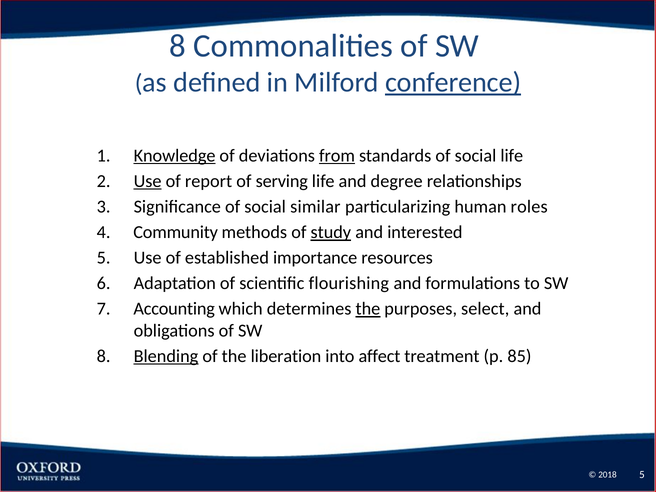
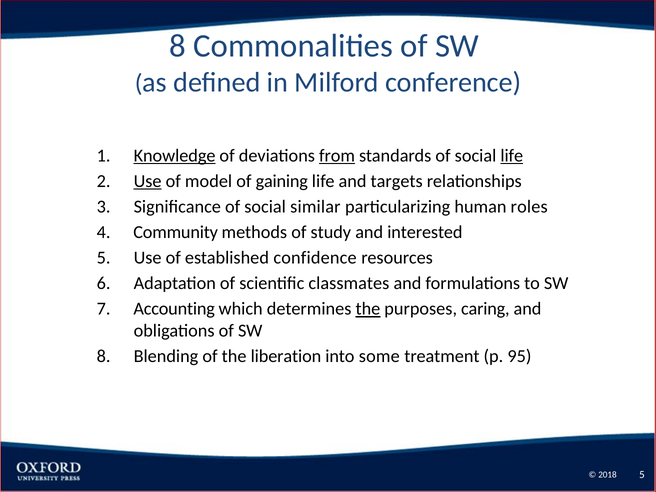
conference underline: present -> none
life at (512, 156) underline: none -> present
report: report -> model
serving: serving -> gaining
degree: degree -> targets
study underline: present -> none
importance: importance -> confidence
flourishing: flourishing -> classmates
select: select -> caring
Blending underline: present -> none
affect: affect -> some
85: 85 -> 95
